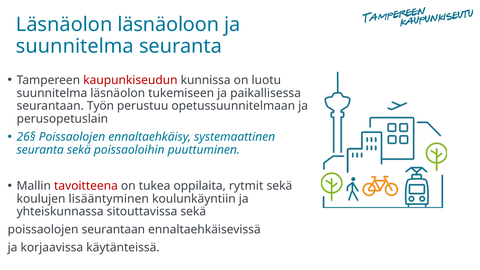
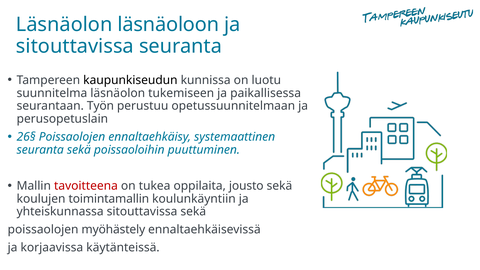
suunnitelma at (75, 46): suunnitelma -> sitouttavissa
kaupunkiseudun colour: red -> black
rytmit: rytmit -> jousto
lisääntyminen: lisääntyminen -> toimintamallin
poissaolojen seurantaan: seurantaan -> myöhästely
